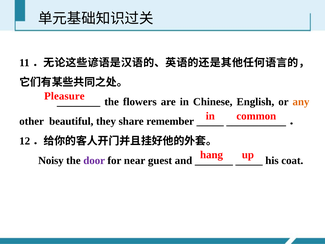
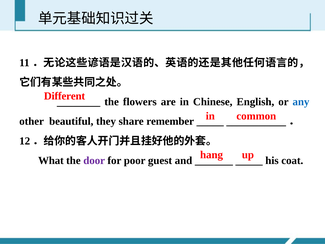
Pleasure: Pleasure -> Different
any colour: orange -> blue
Noisy: Noisy -> What
near: near -> poor
